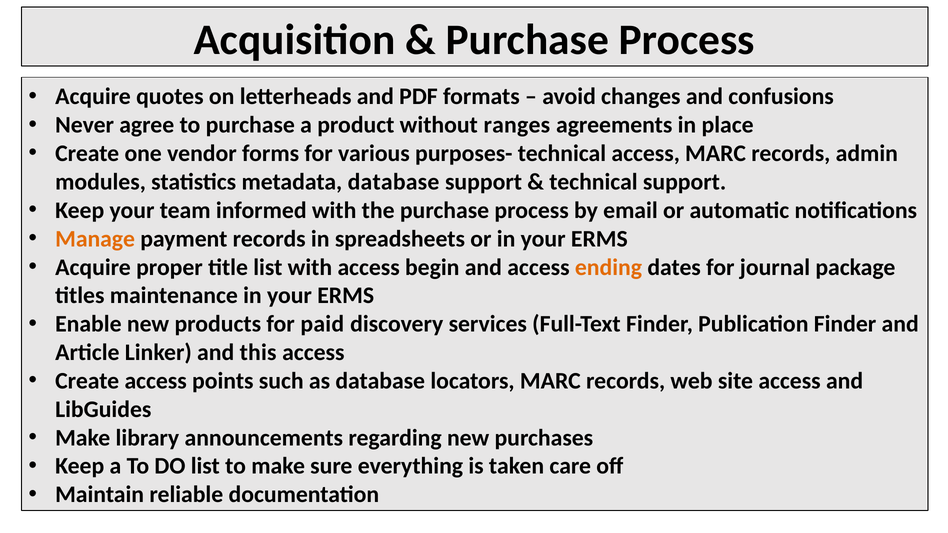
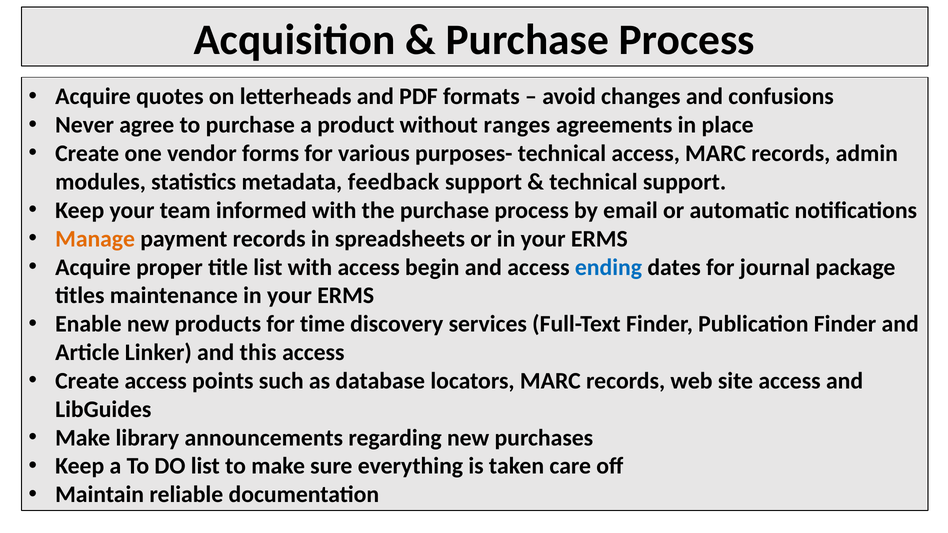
metadata database: database -> feedback
ending colour: orange -> blue
paid: paid -> time
